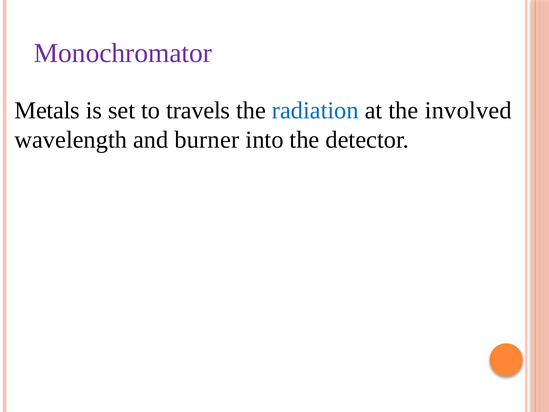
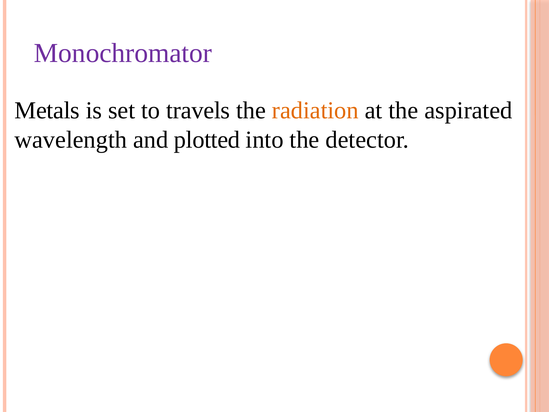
radiation colour: blue -> orange
involved: involved -> aspirated
burner: burner -> plotted
